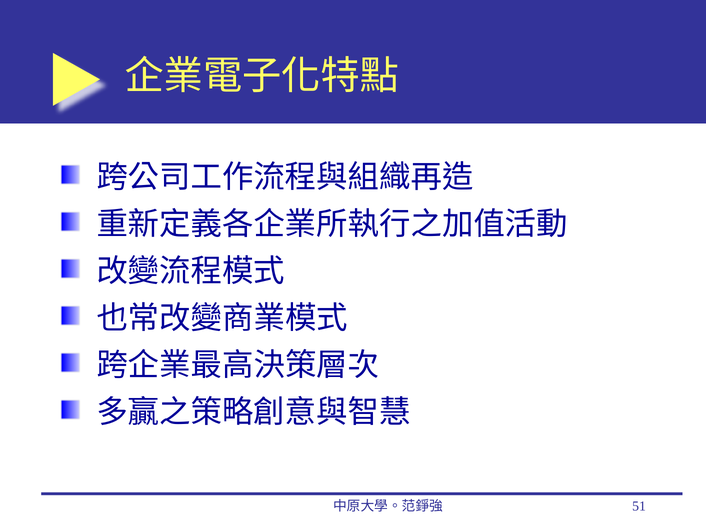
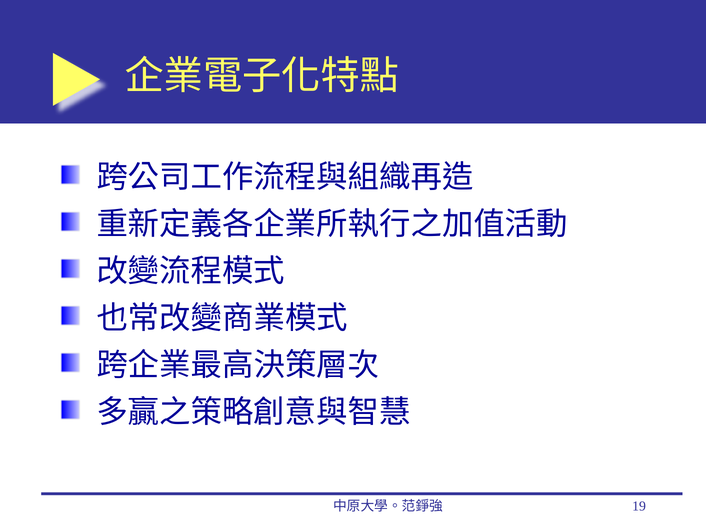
51: 51 -> 19
